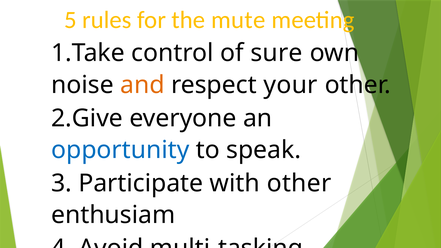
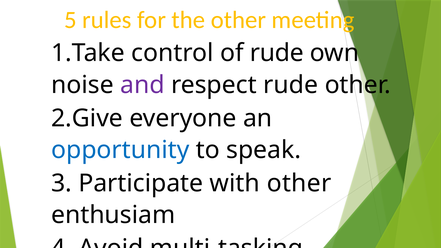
the mute: mute -> other
of sure: sure -> rude
and colour: orange -> purple
respect your: your -> rude
